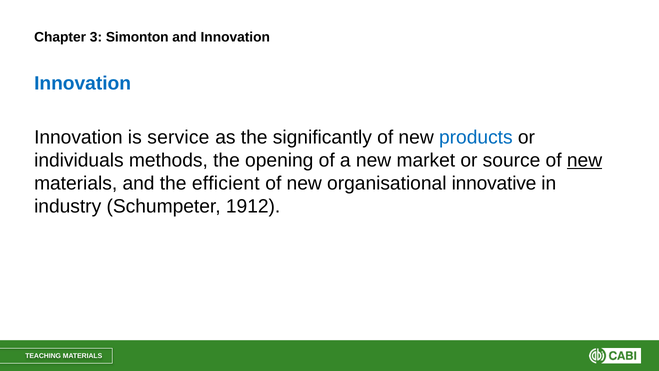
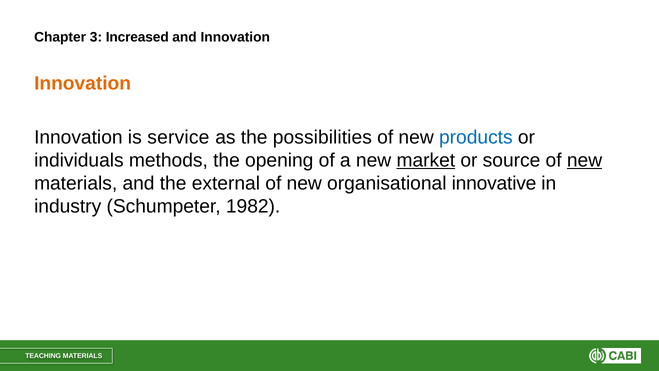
Simonton: Simonton -> Increased
Innovation at (83, 83) colour: blue -> orange
significantly: significantly -> possibilities
market underline: none -> present
efficient: efficient -> external
1912: 1912 -> 1982
